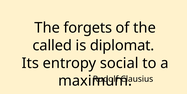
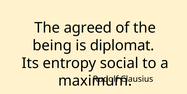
forgets: forgets -> agreed
called: called -> being
